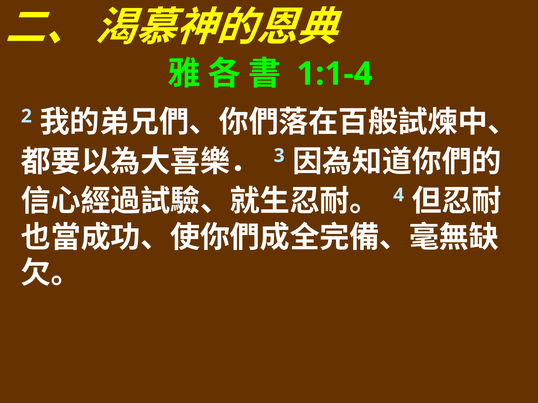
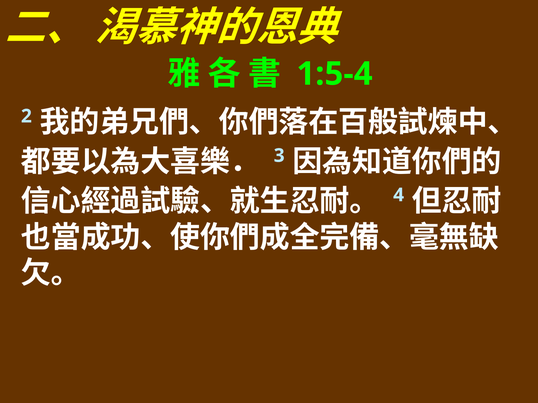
1:1-4: 1:1-4 -> 1:5-4
